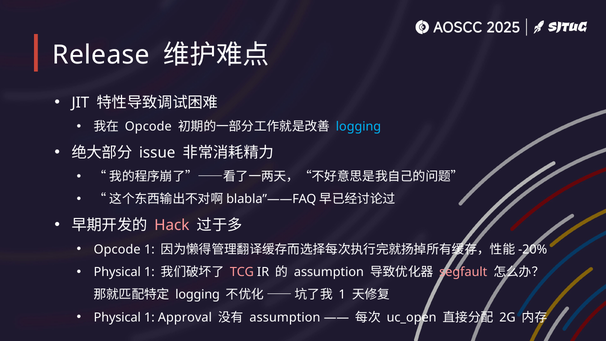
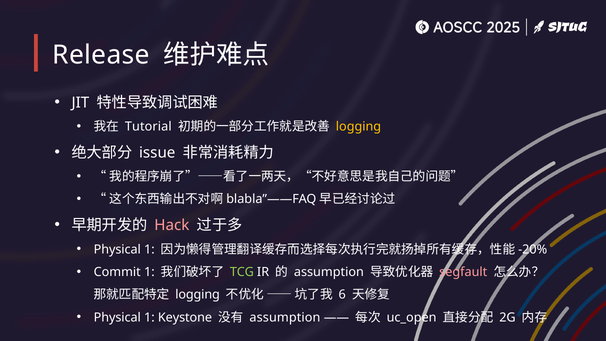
Opcode at (148, 127): Opcode -> Tutorial
logging at (358, 127) colour: light blue -> yellow
Opcode at (117, 249): Opcode -> Physical
Physical at (117, 272): Physical -> Commit
TCG colour: pink -> light green
1 at (342, 295): 1 -> 6
Approval: Approval -> Keystone
